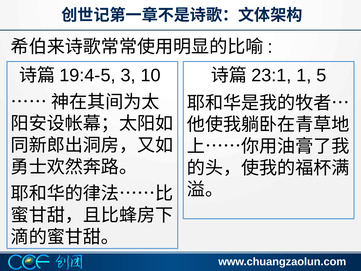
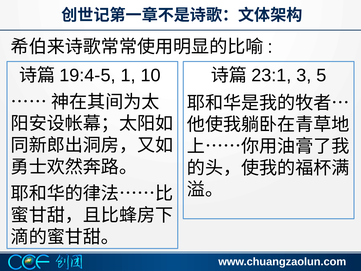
3: 3 -> 1
1: 1 -> 3
